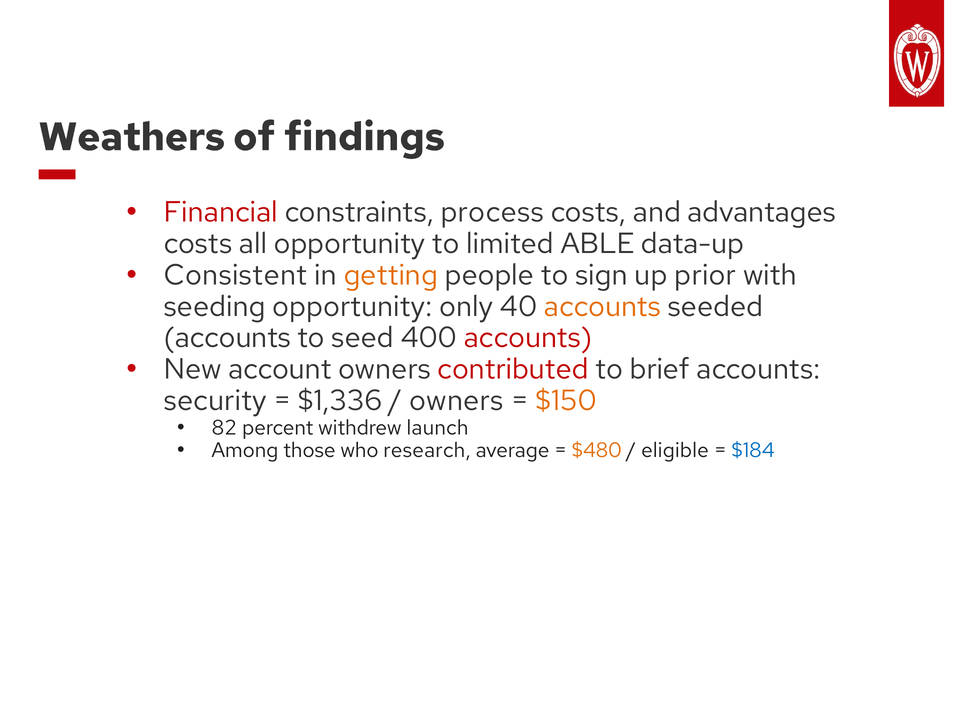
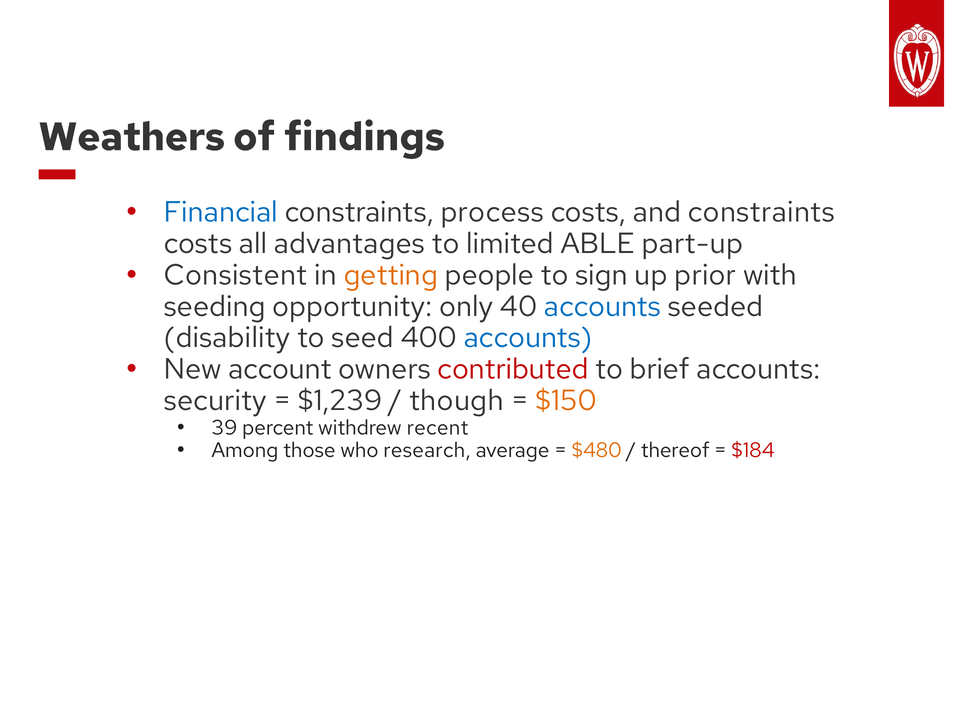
Financial colour: red -> blue
and advantages: advantages -> constraints
all opportunity: opportunity -> advantages
data-up: data-up -> part-up
accounts at (602, 306) colour: orange -> blue
accounts at (227, 338): accounts -> disability
accounts at (528, 338) colour: red -> blue
$1,336: $1,336 -> $1,239
owners at (456, 401): owners -> though
82: 82 -> 39
launch: launch -> recent
eligible: eligible -> thereof
$184 colour: blue -> red
